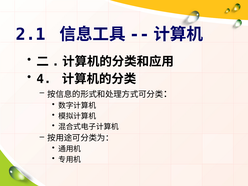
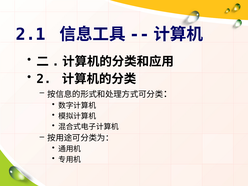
4: 4 -> 2
